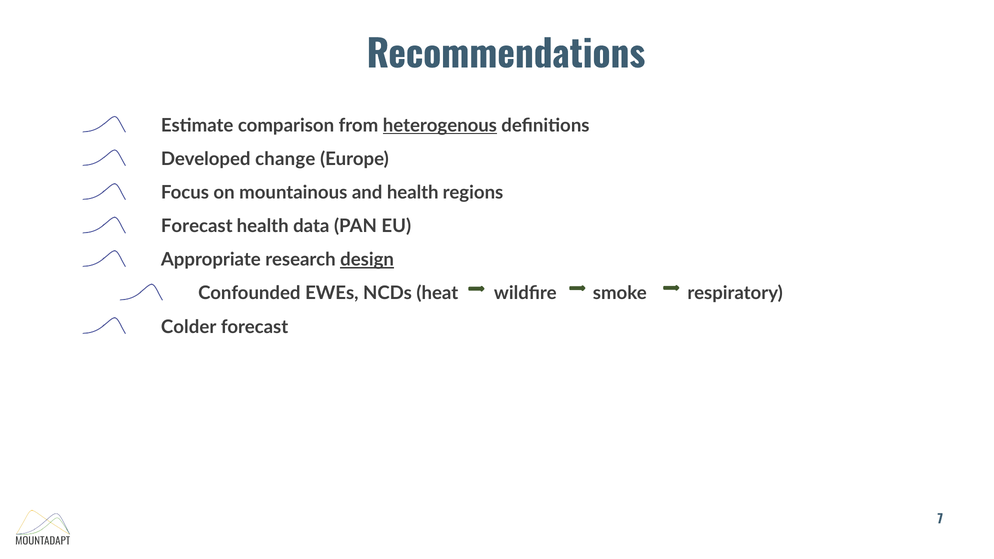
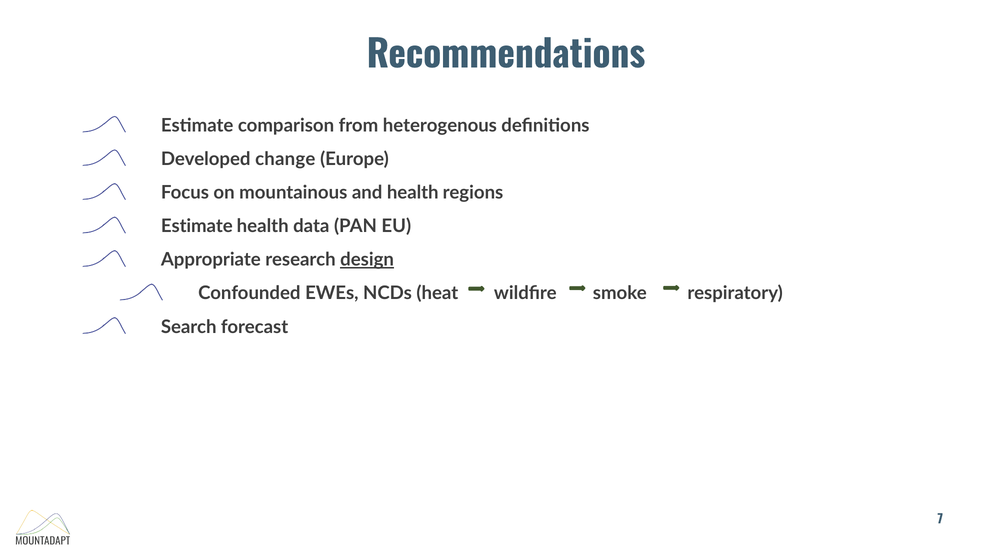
heterogenous underline: present -> none
Forecast at (197, 226): Forecast -> Estimate
Colder: Colder -> Search
